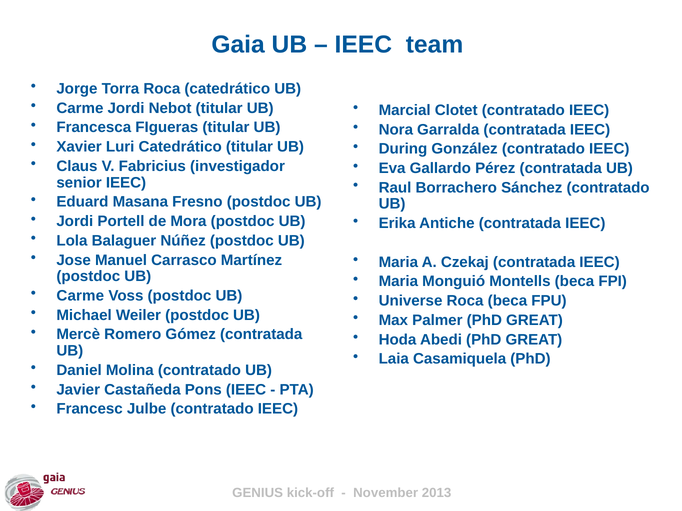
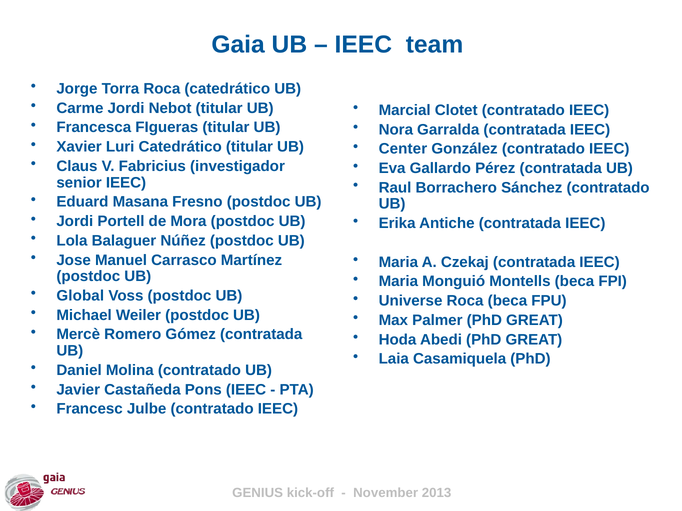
During: During -> Center
Carme at (80, 296): Carme -> Global
